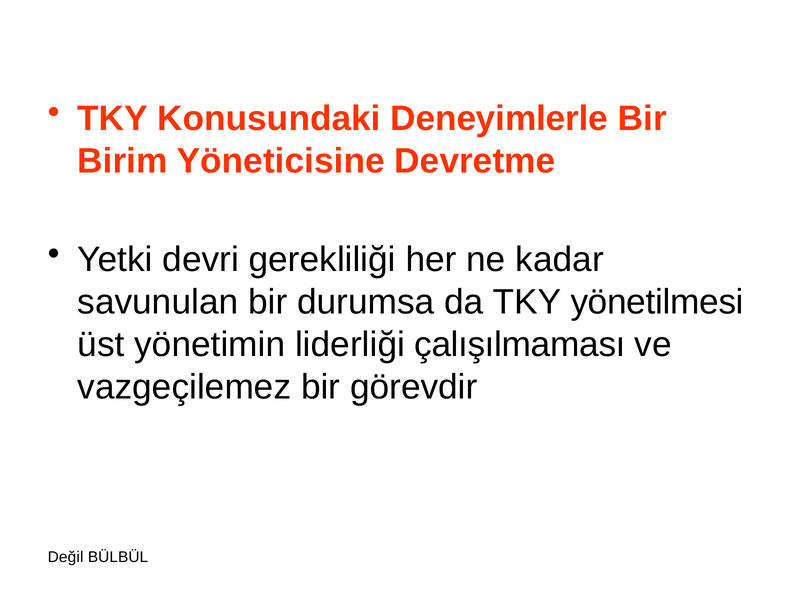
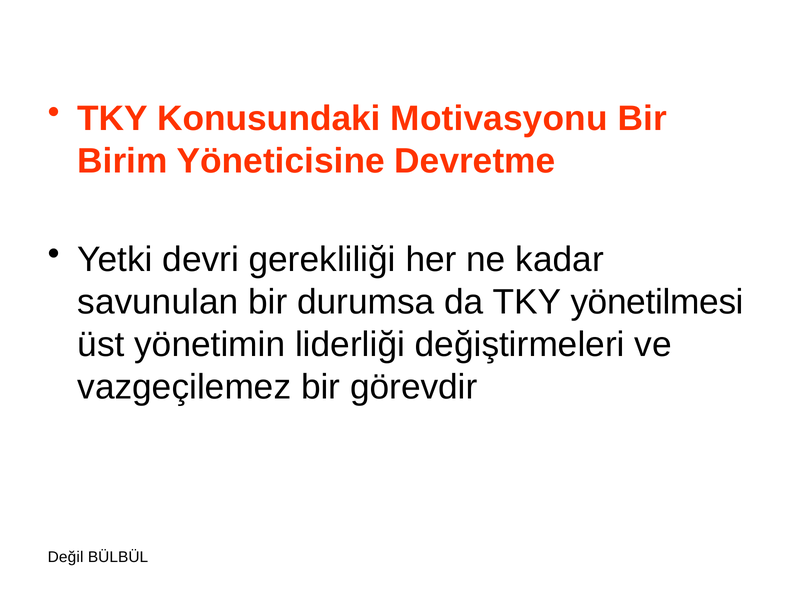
Deneyimlerle: Deneyimlerle -> Motivasyonu
çalışılmaması: çalışılmaması -> değiştirmeleri
